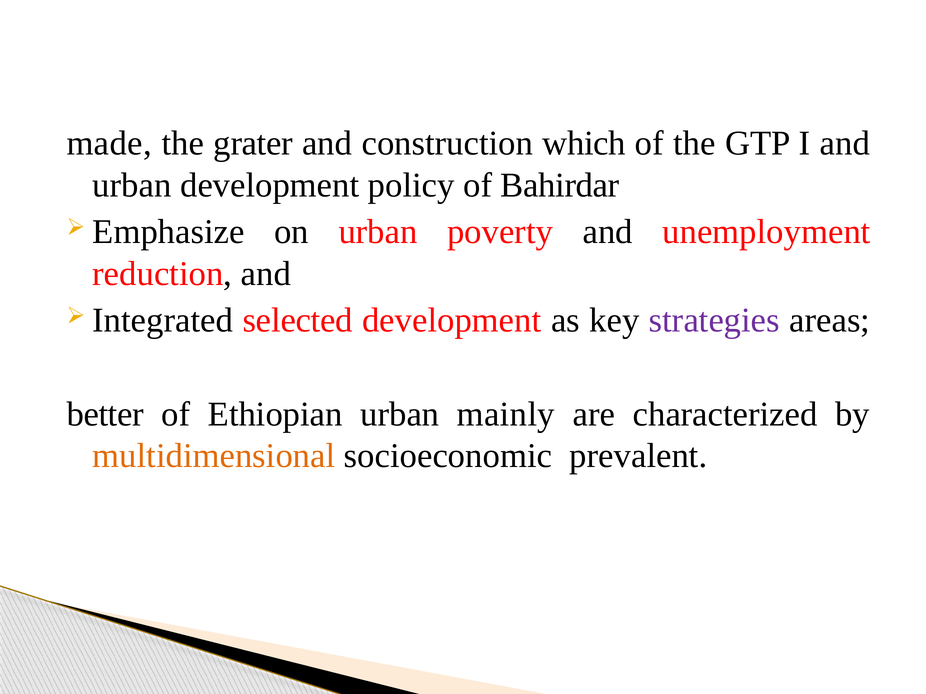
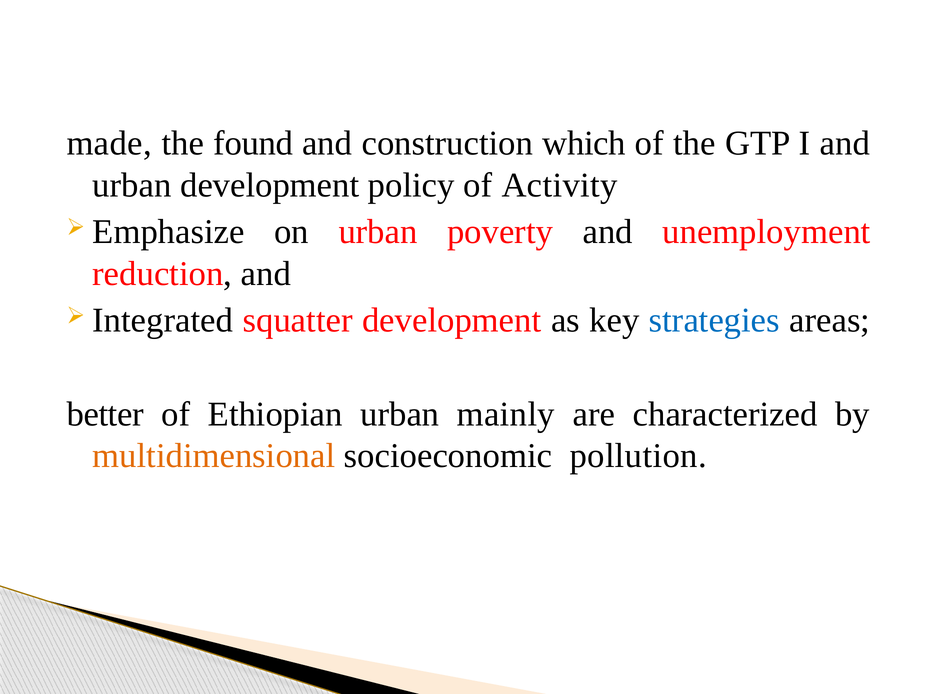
grater: grater -> found
Bahirdar: Bahirdar -> Activity
selected: selected -> squatter
strategies colour: purple -> blue
prevalent: prevalent -> pollution
